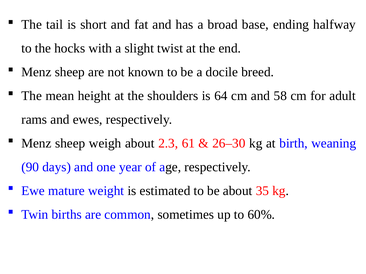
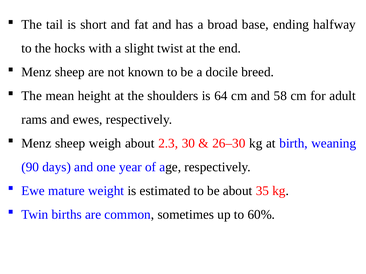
61: 61 -> 30
